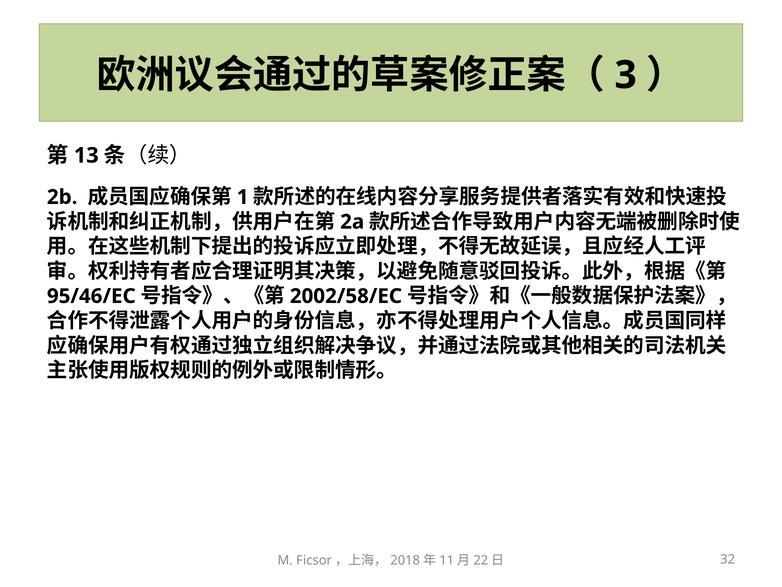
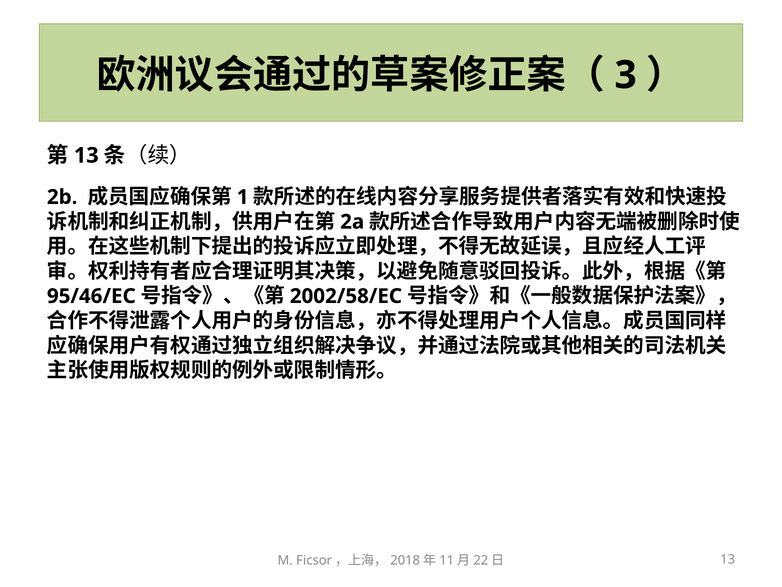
32 at (728, 559): 32 -> 13
